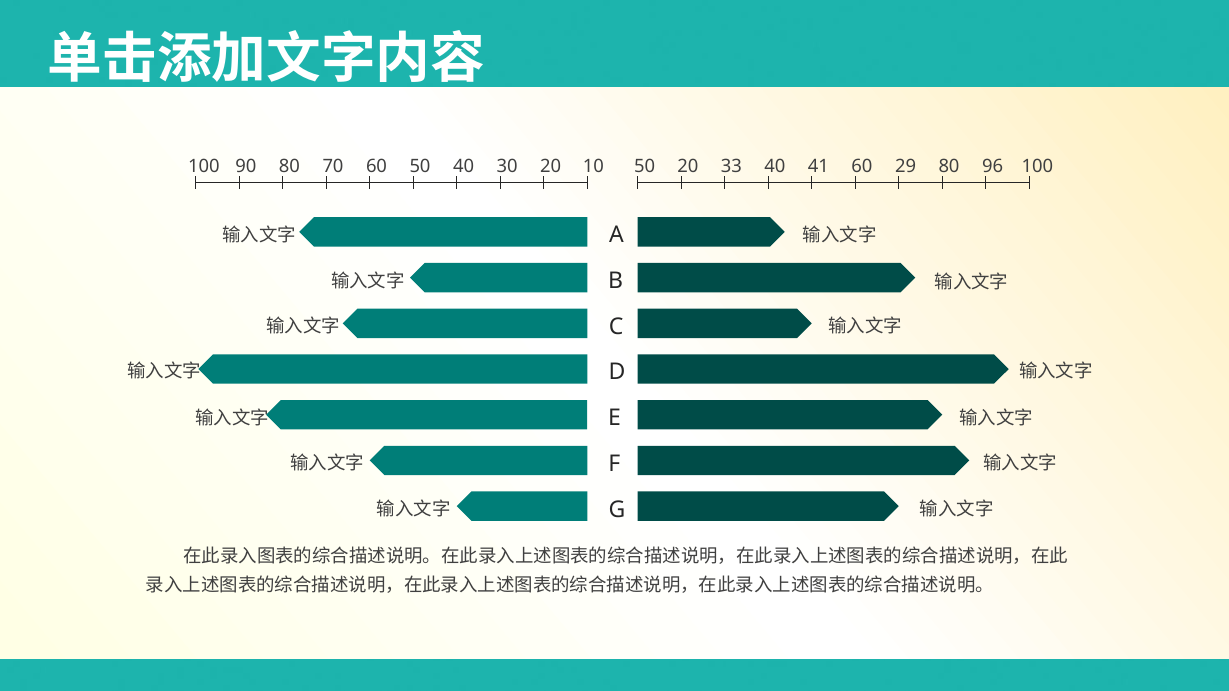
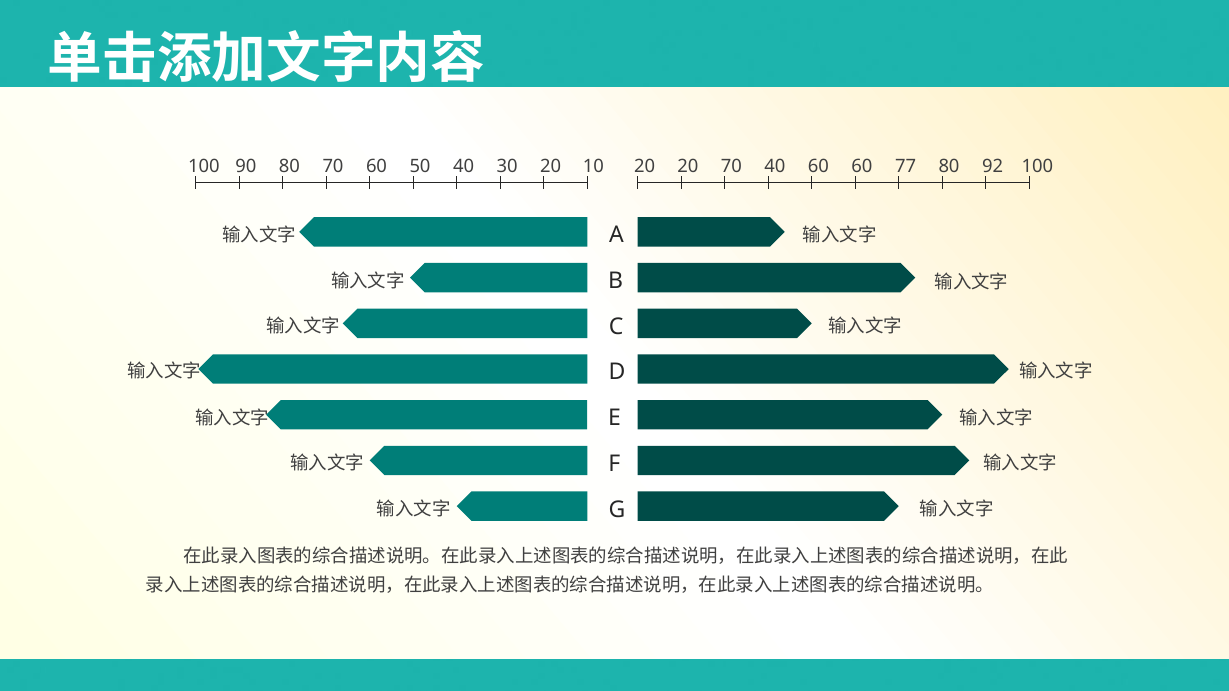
100 50: 50 -> 20
20 33: 33 -> 70
40 41: 41 -> 60
29: 29 -> 77
96: 96 -> 92
